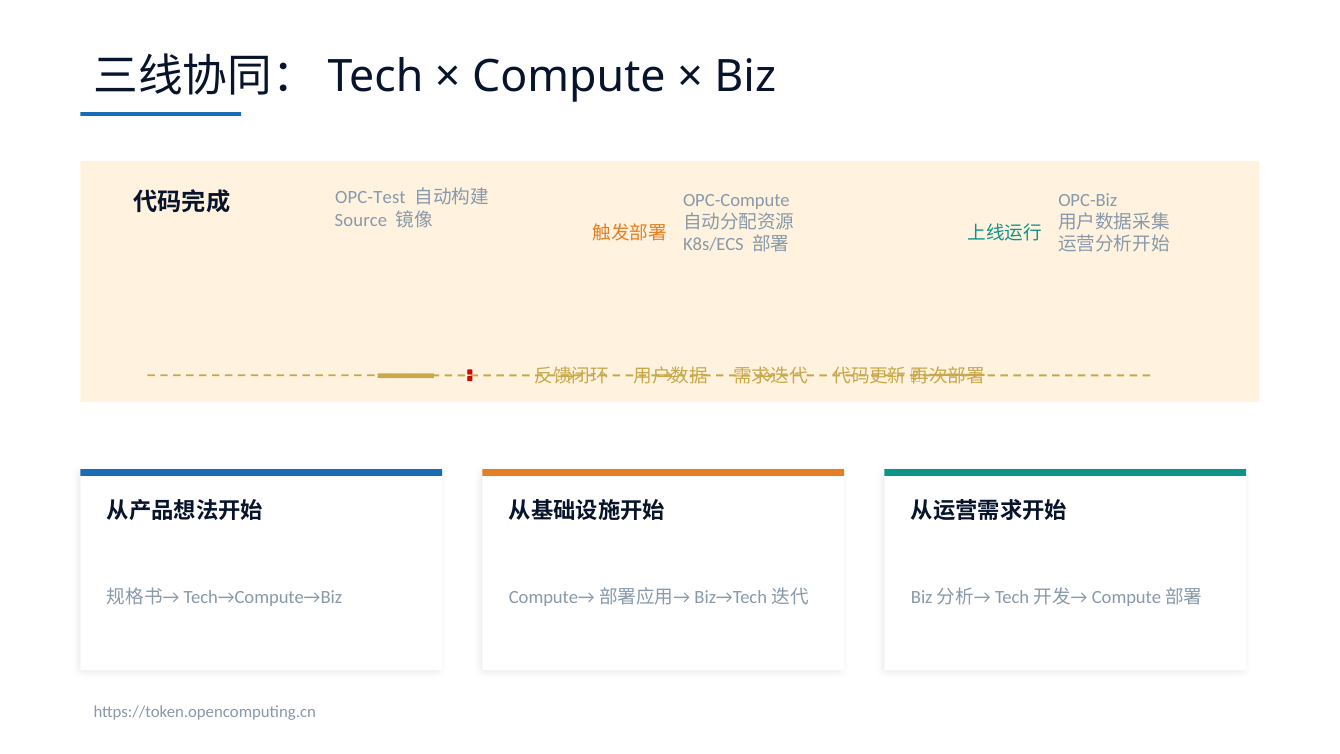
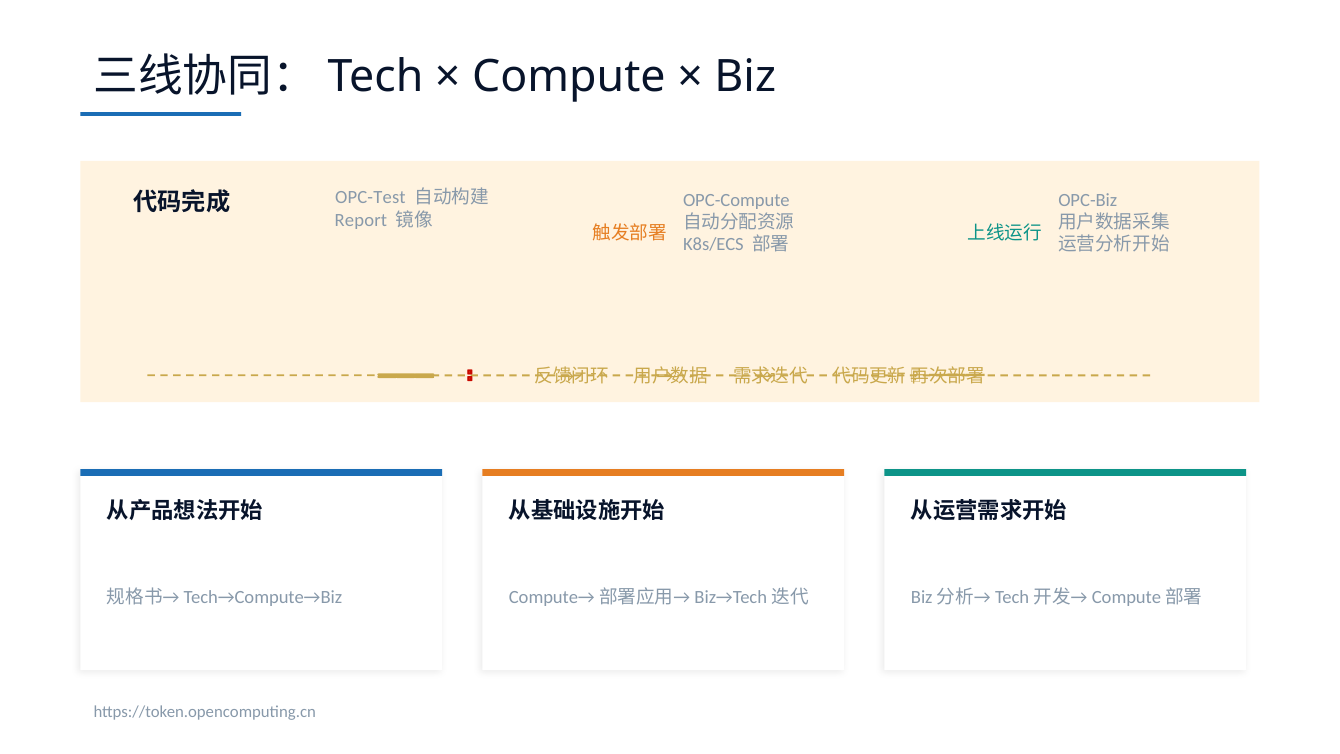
Source: Source -> Report
